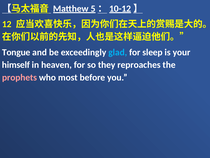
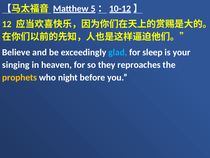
Tongue: Tongue -> Believe
himself: himself -> singing
prophets colour: pink -> yellow
most: most -> night
